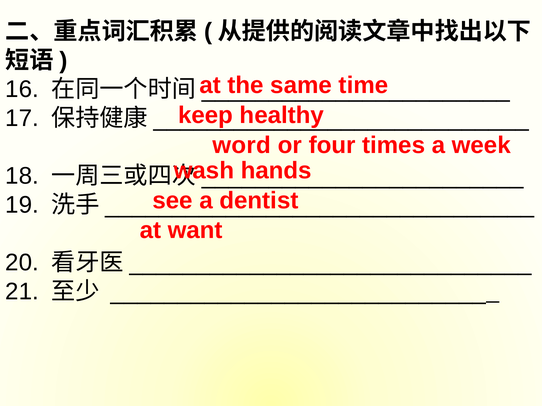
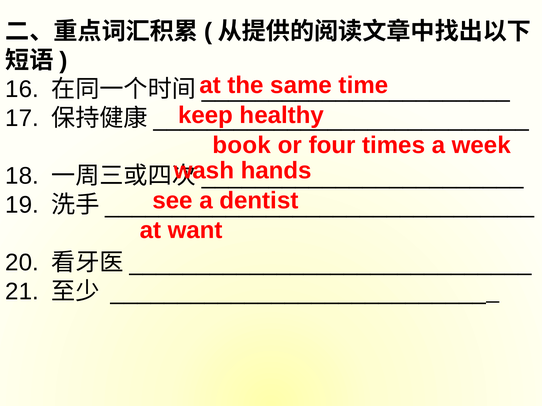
word: word -> book
